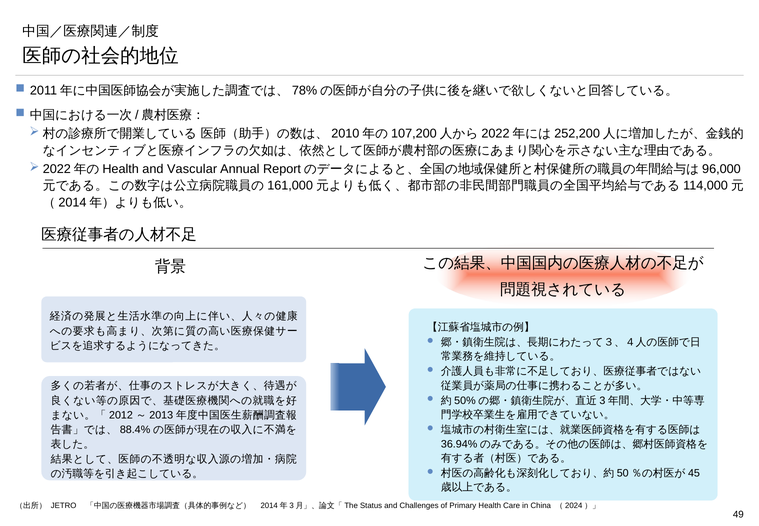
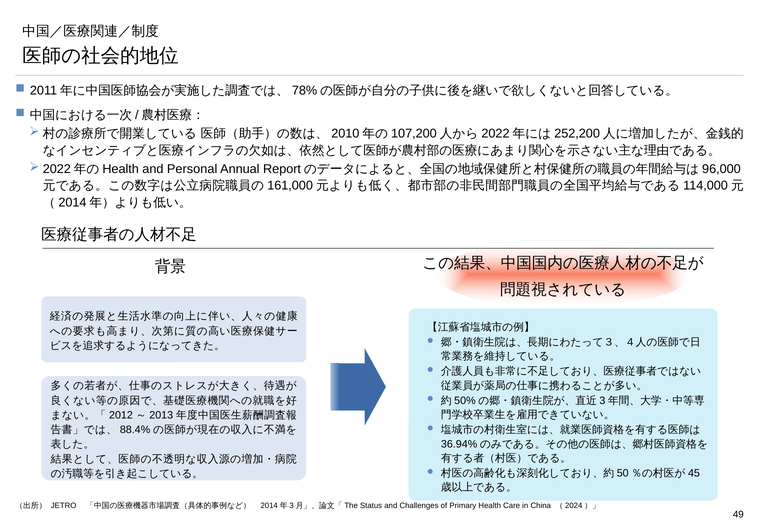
Vascular: Vascular -> Personal
